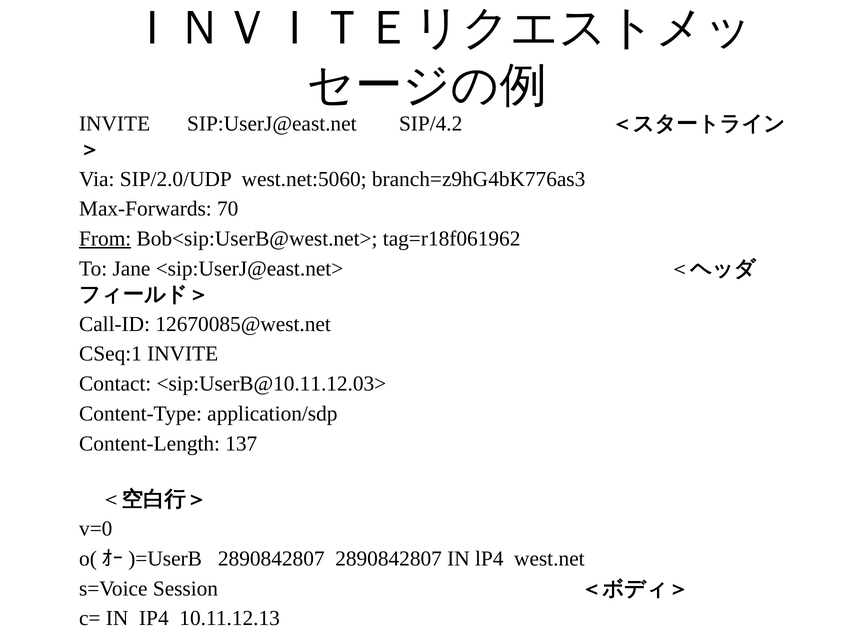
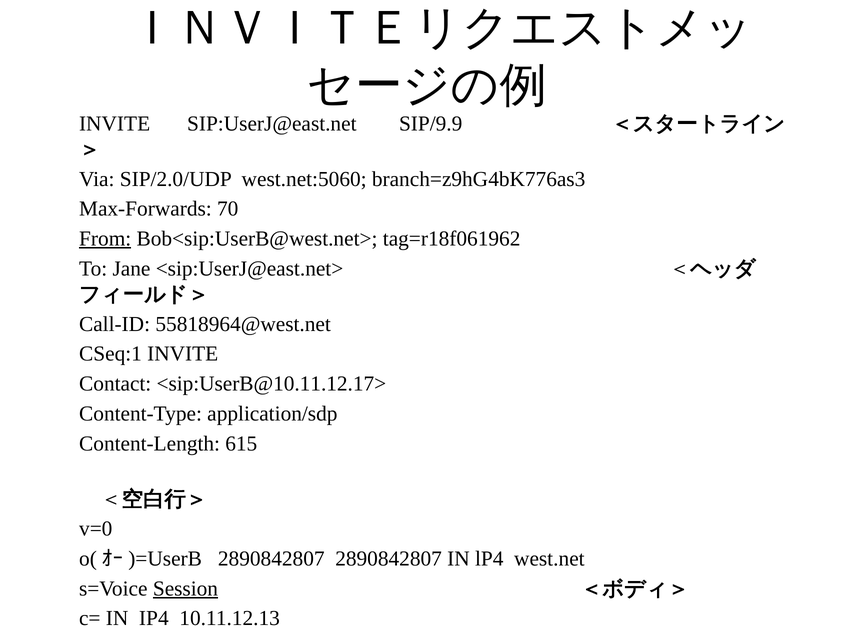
SIP/4.2: SIP/4.2 -> SIP/9.9
12670085@west.net: 12670085@west.net -> 55818964@west.net
<sip:UserB@10.11.12.03>: <sip:UserB@10.11.12.03> -> <sip:UserB@10.11.12.17>
137: 137 -> 615
Session underline: none -> present
